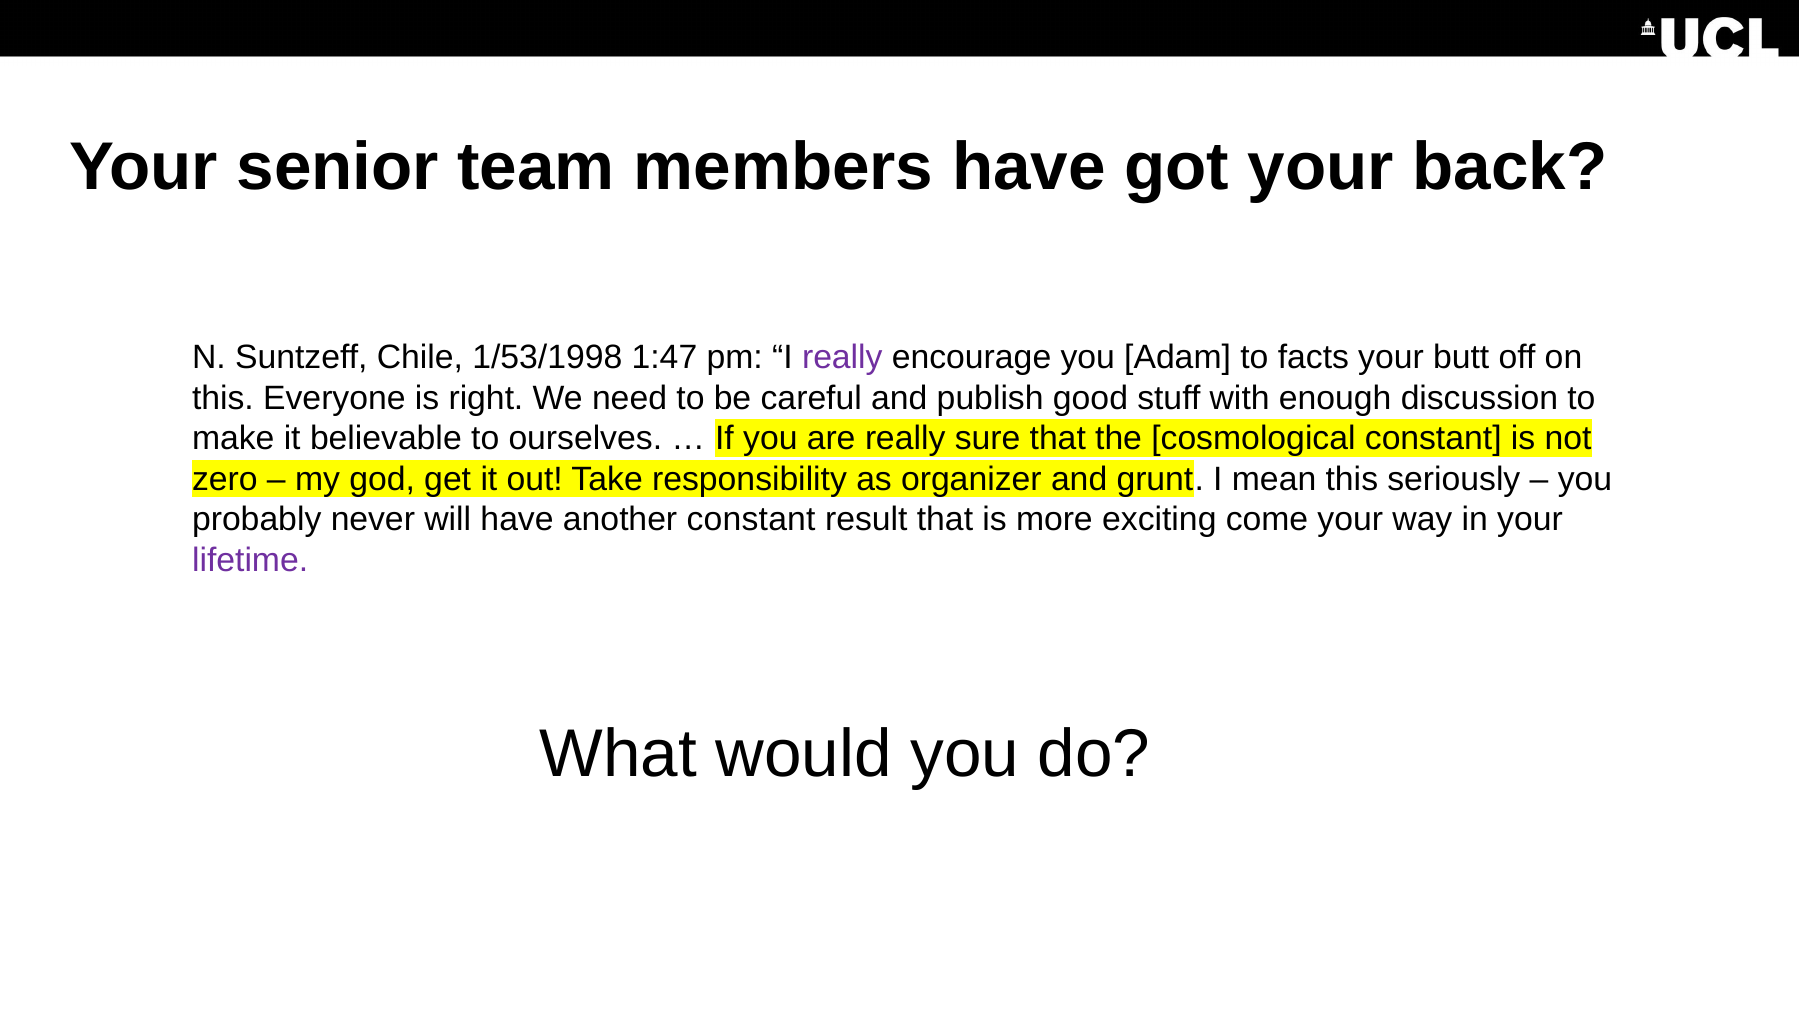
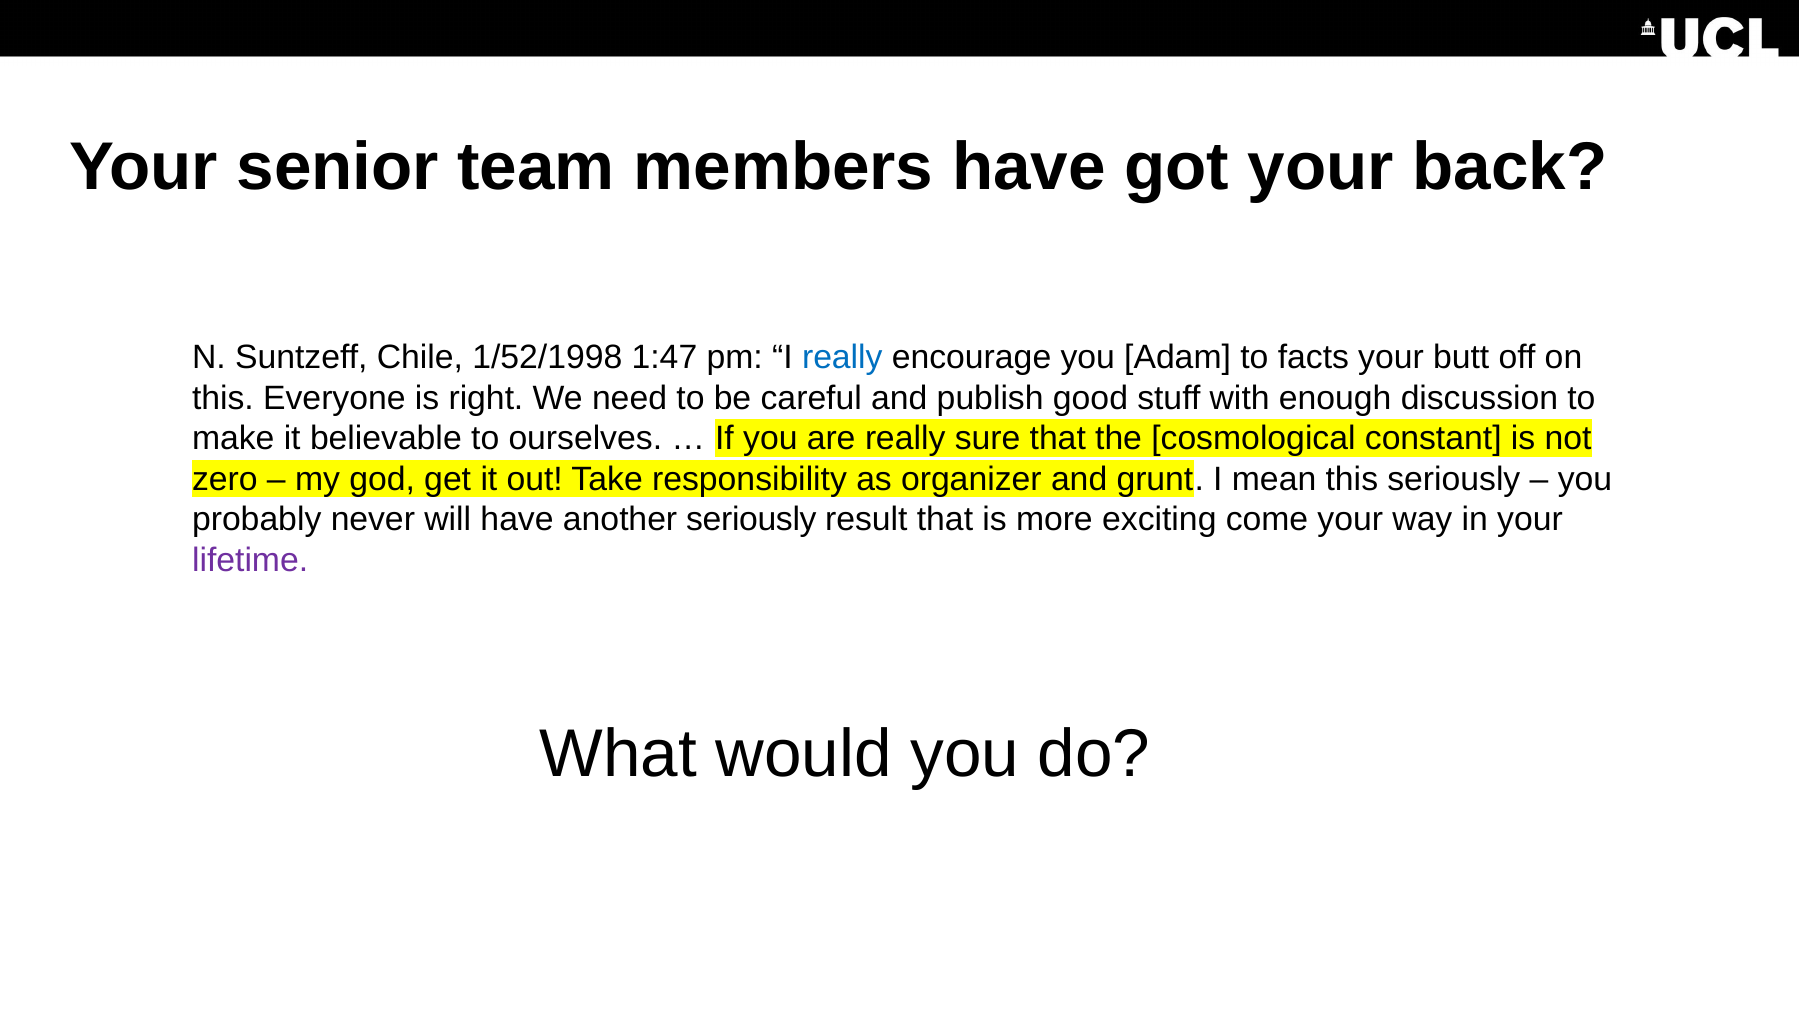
1/53/1998: 1/53/1998 -> 1/52/1998
really at (842, 358) colour: purple -> blue
another constant: constant -> seriously
